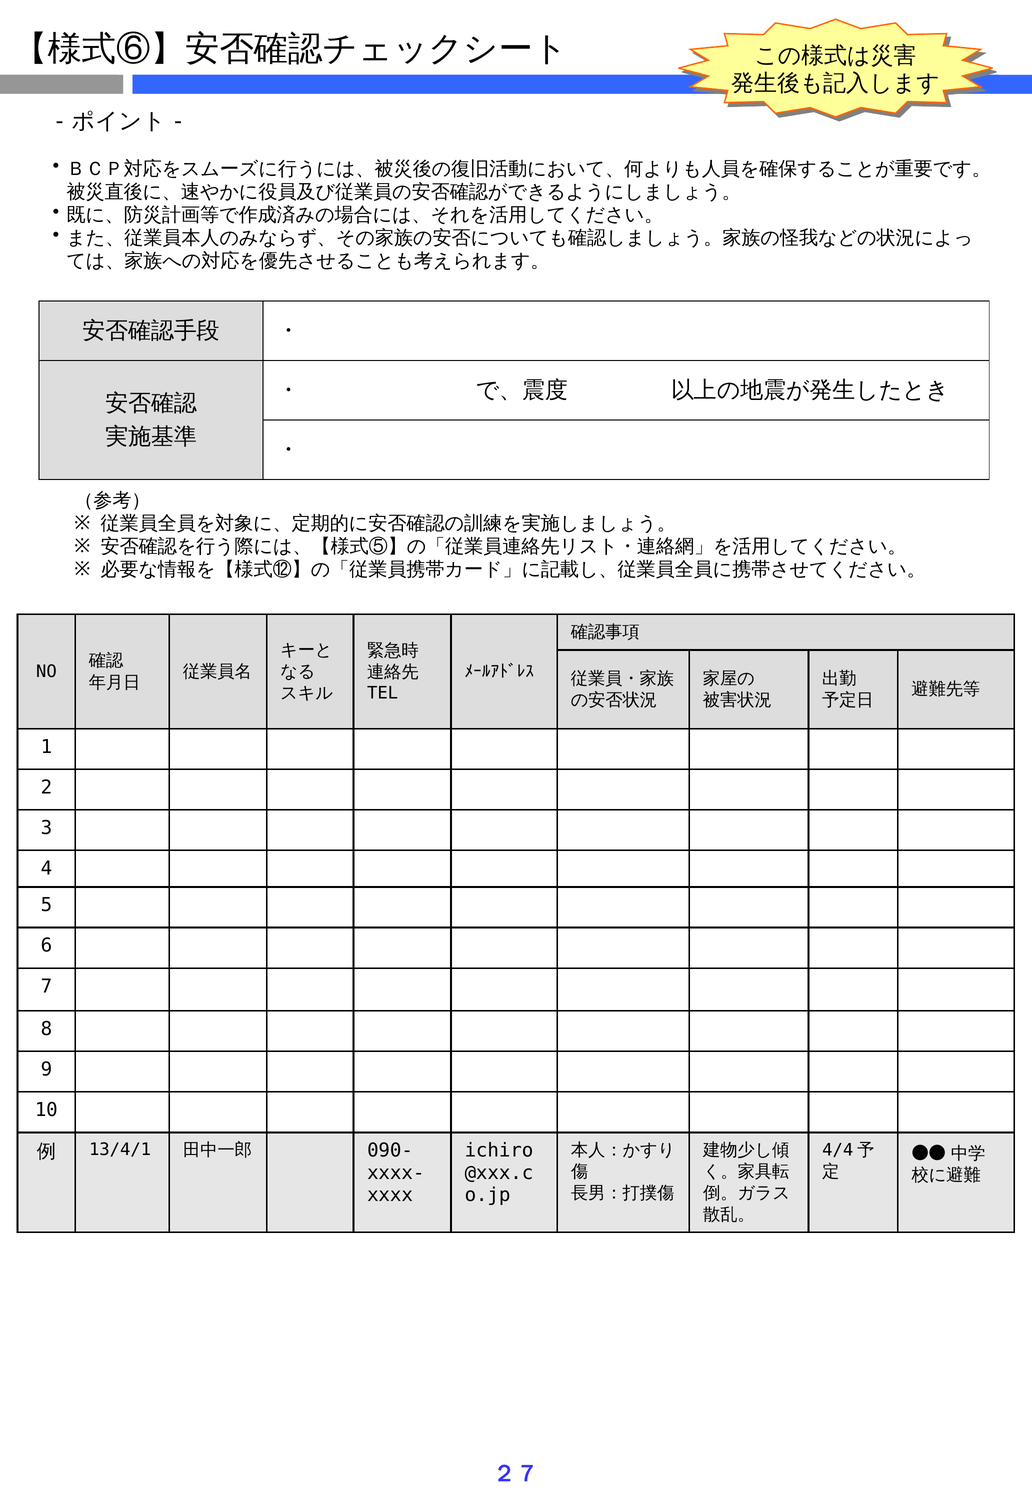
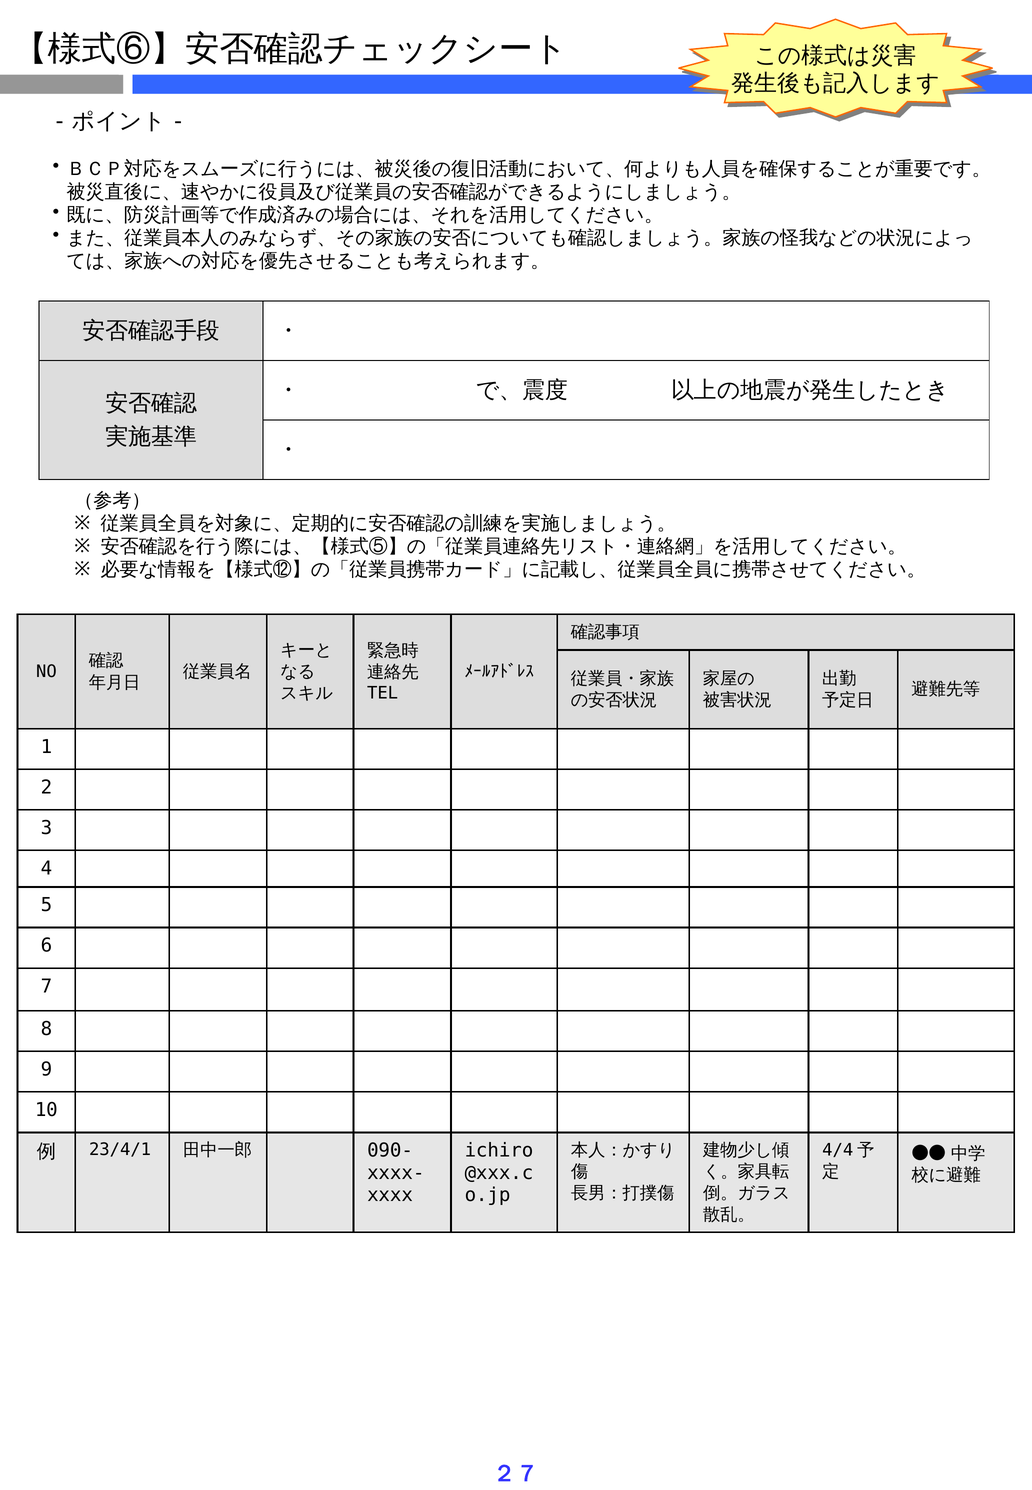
13/4/1: 13/4/1 -> 23/4/1
